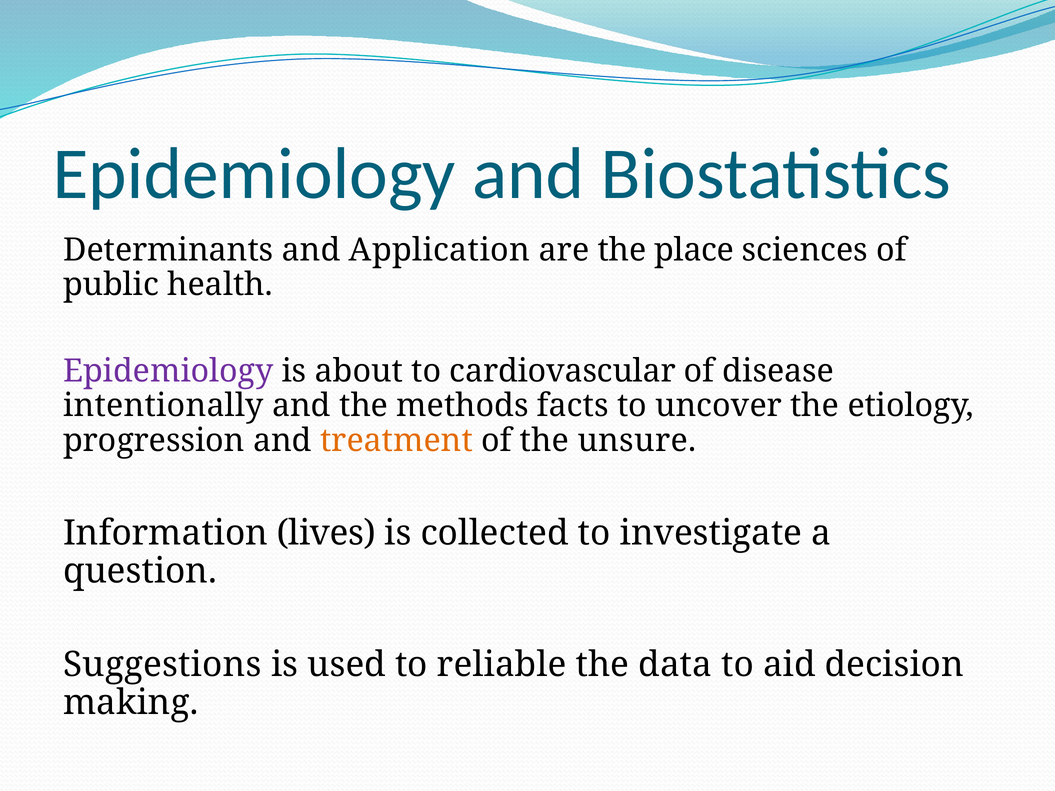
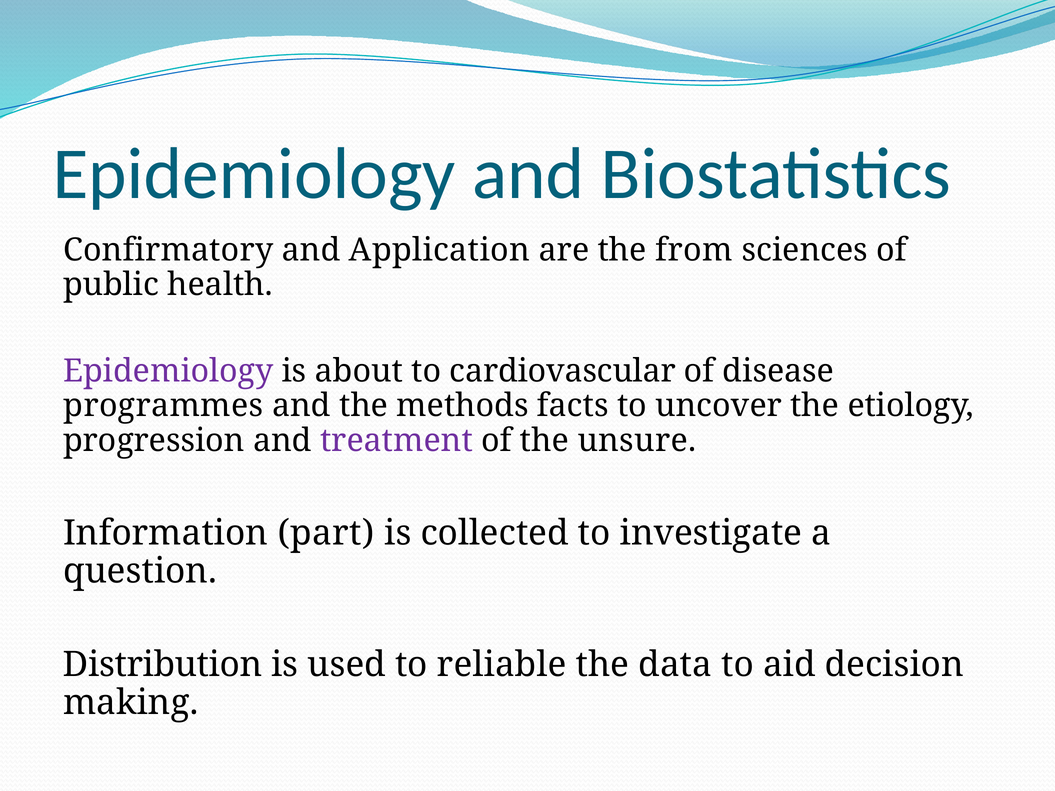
Determinants: Determinants -> Confirmatory
place: place -> from
intentionally: intentionally -> programmes
treatment colour: orange -> purple
lives: lives -> part
Suggestions: Suggestions -> Distribution
